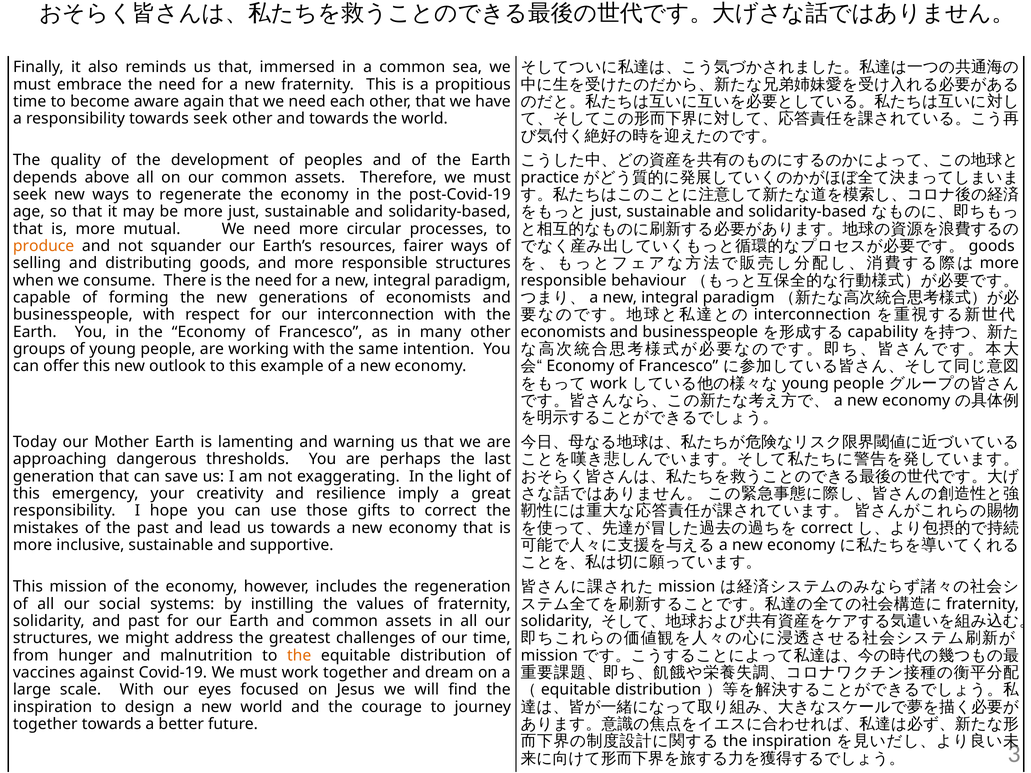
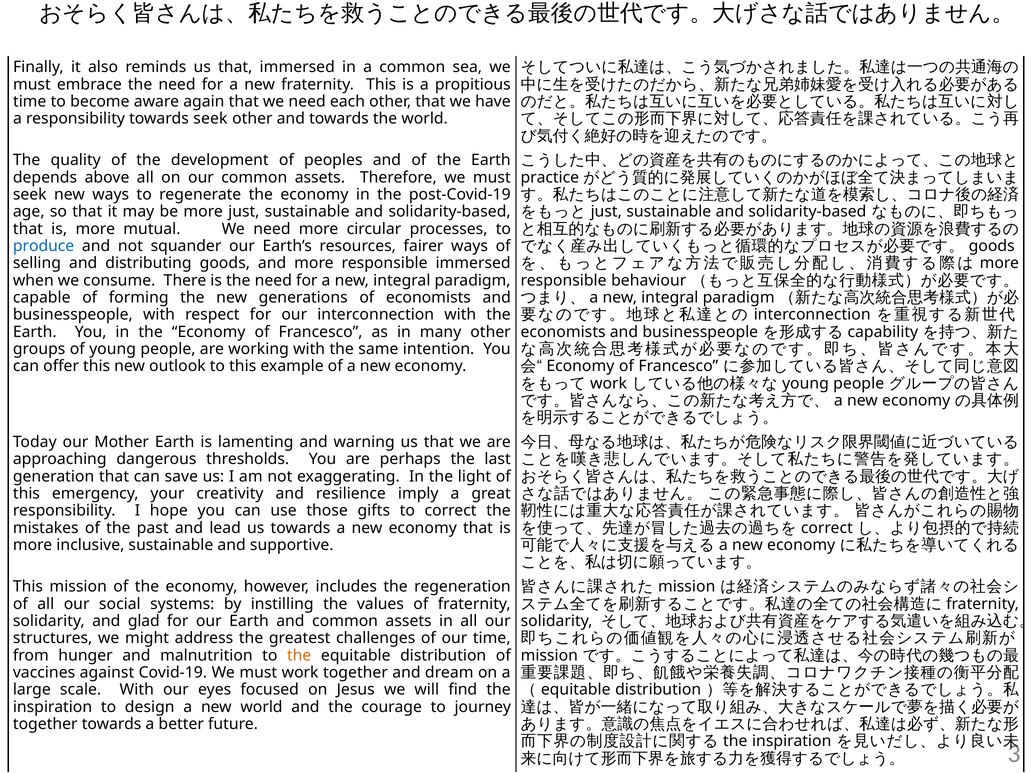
produce colour: orange -> blue
responsible structures: structures -> immersed
and past: past -> glad
